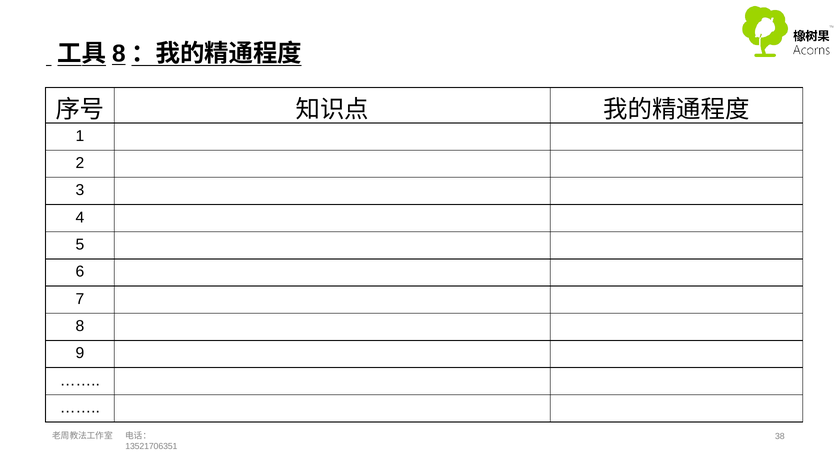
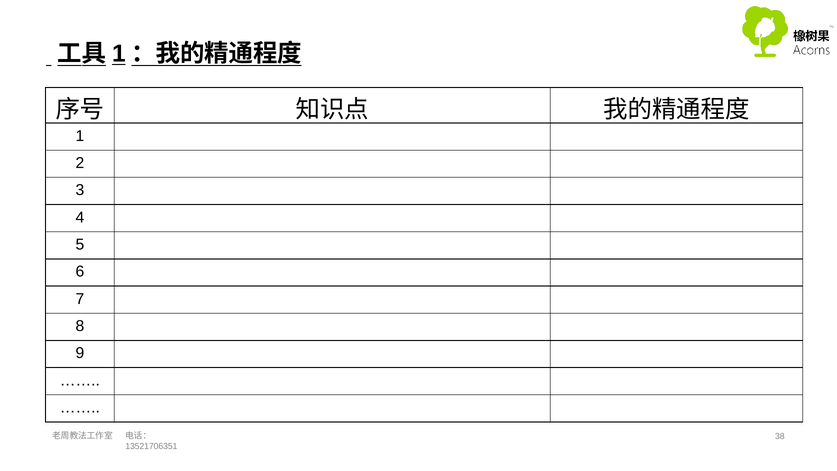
8 at (119, 54): 8 -> 1
